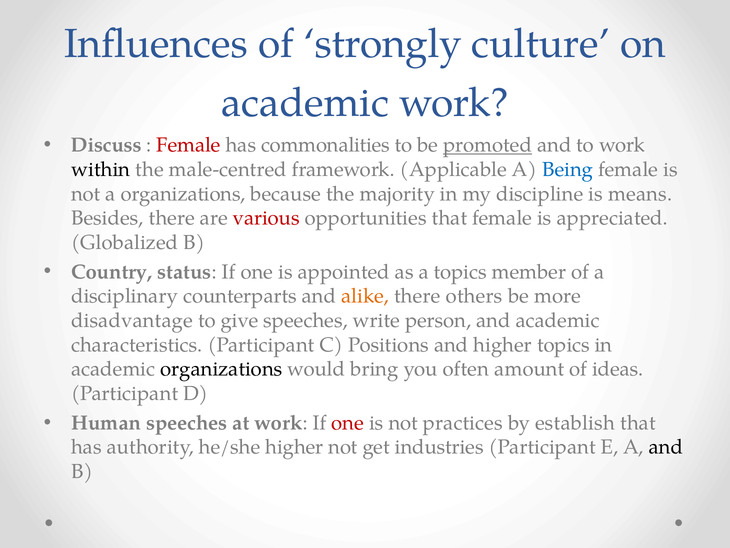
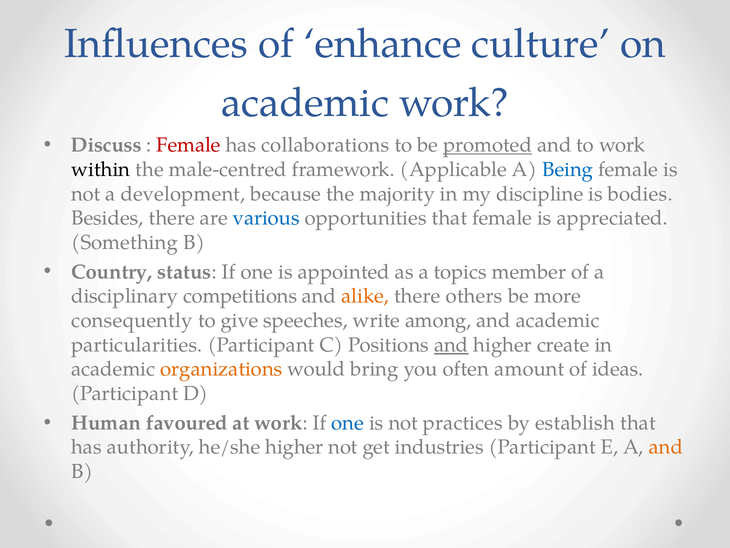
strongly: strongly -> enhance
commonalities: commonalities -> collaborations
a organizations: organizations -> development
means: means -> bodies
various colour: red -> blue
Globalized: Globalized -> Something
counterparts: counterparts -> competitions
disadvantage: disadvantage -> consequently
person: person -> among
characteristics: characteristics -> particularities
and at (451, 345) underline: none -> present
higher topics: topics -> create
organizations at (221, 369) colour: black -> orange
Human speeches: speeches -> favoured
one at (348, 422) colour: red -> blue
and at (666, 447) colour: black -> orange
